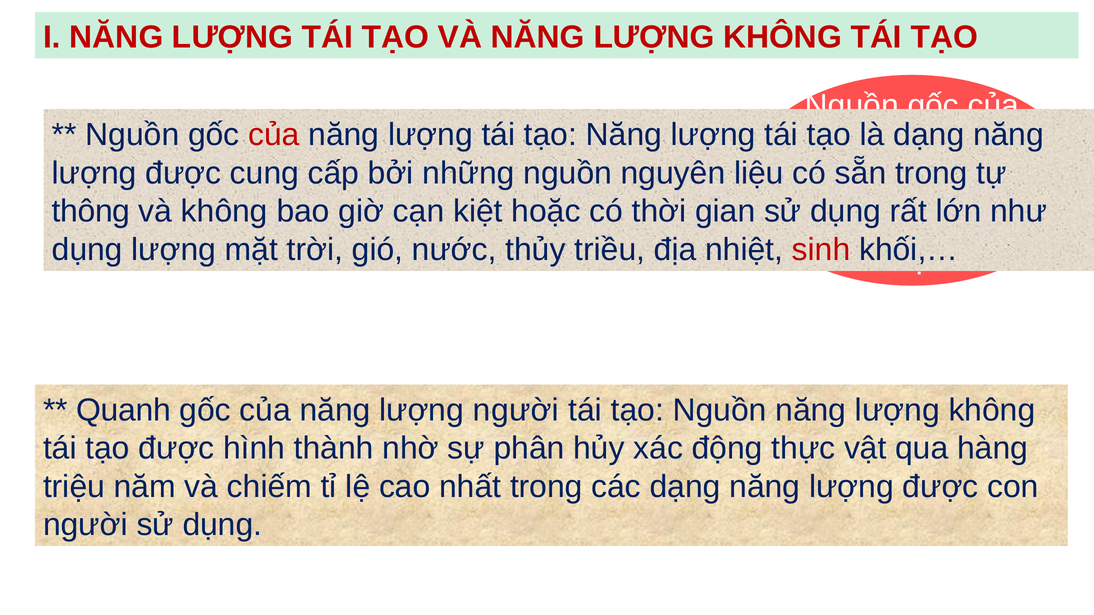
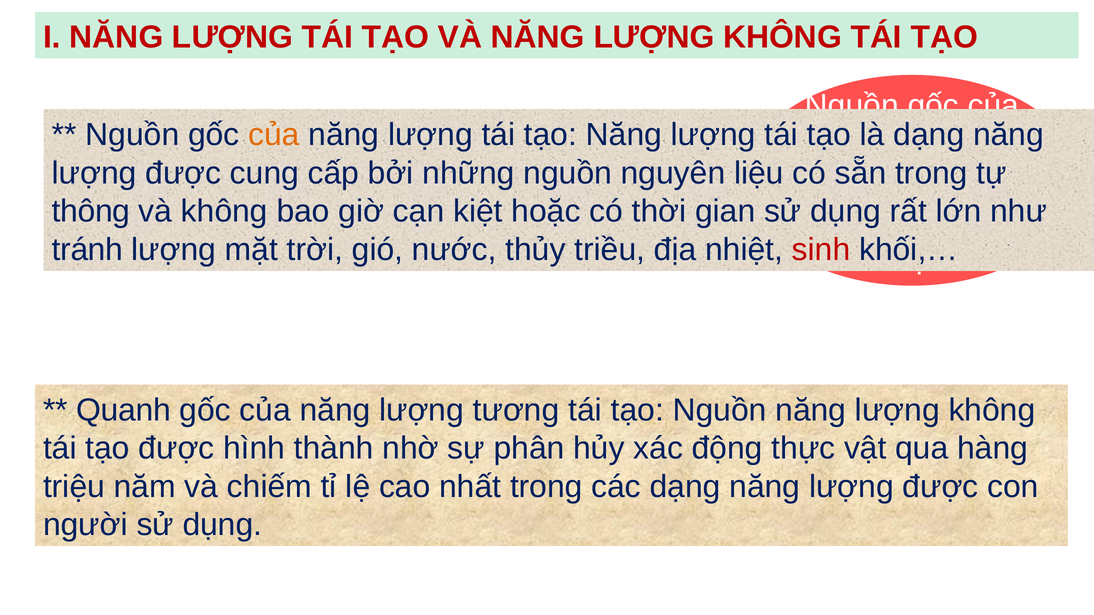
của at (274, 135) colour: red -> orange
dụng at (87, 250): dụng -> tránh
lượng người: người -> tương
